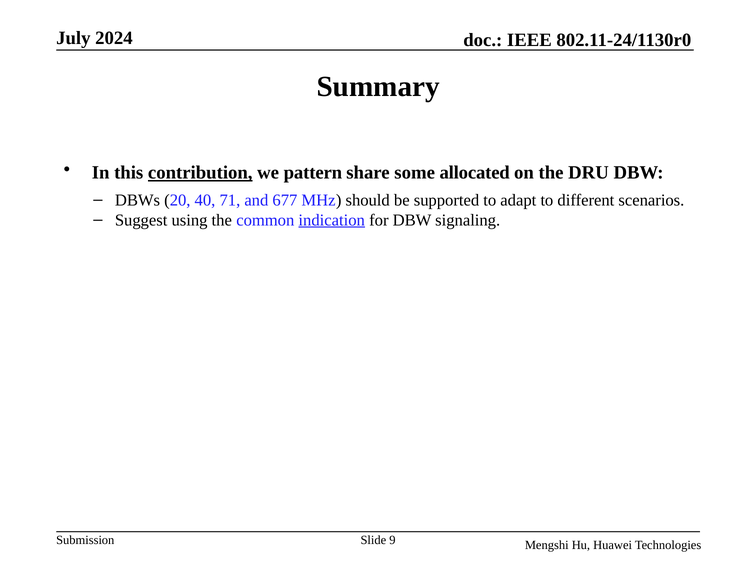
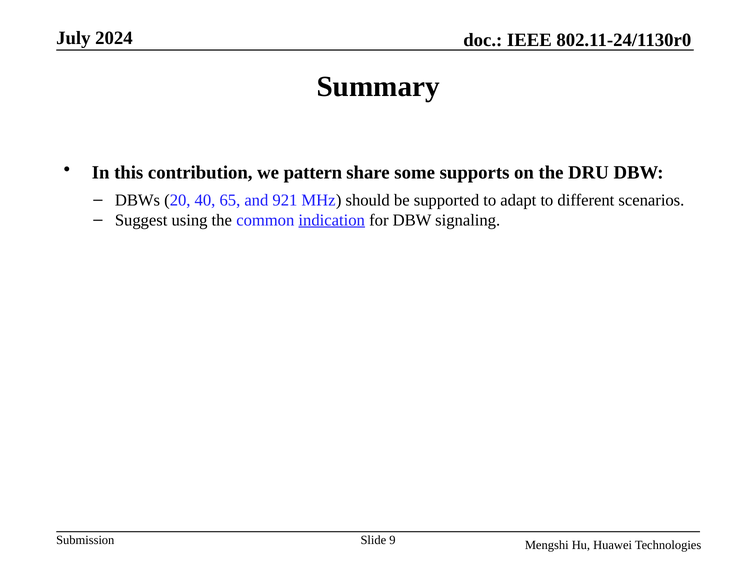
contribution underline: present -> none
allocated: allocated -> supports
71: 71 -> 65
677: 677 -> 921
